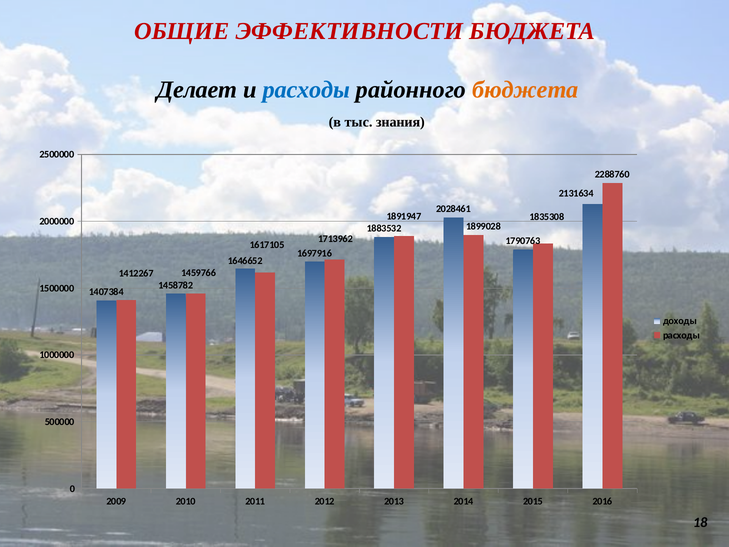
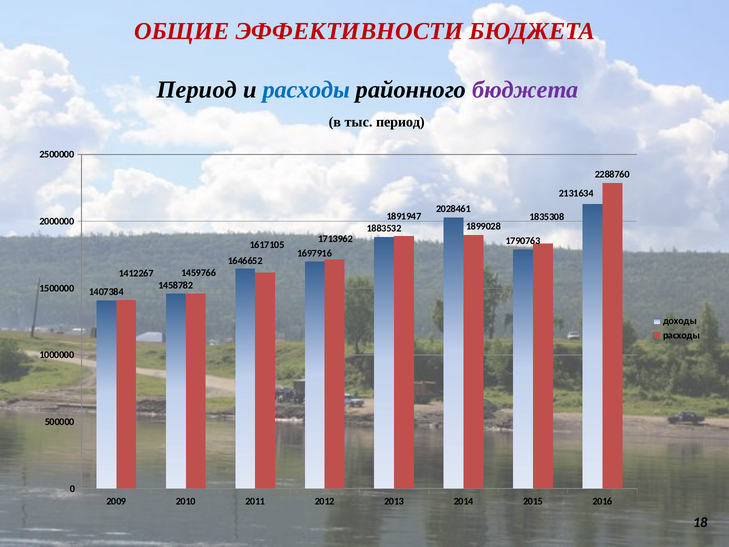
Делает at (197, 90): Делает -> Период
бюджета at (525, 90) colour: orange -> purple
тыс знания: знания -> период
